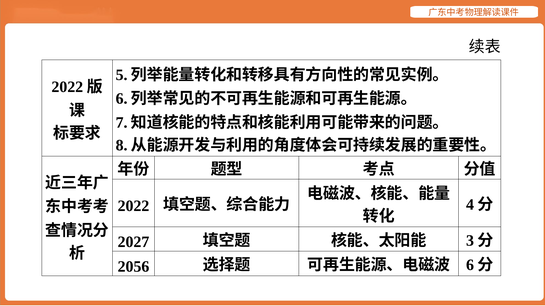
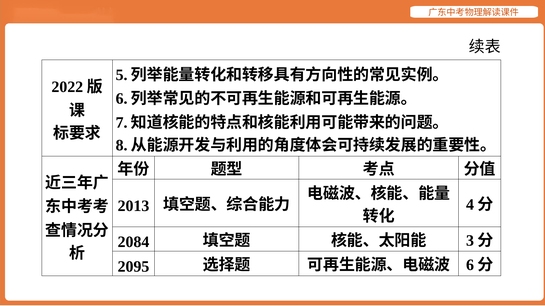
2022 at (133, 206): 2022 -> 2013
2027: 2027 -> 2084
2056: 2056 -> 2095
